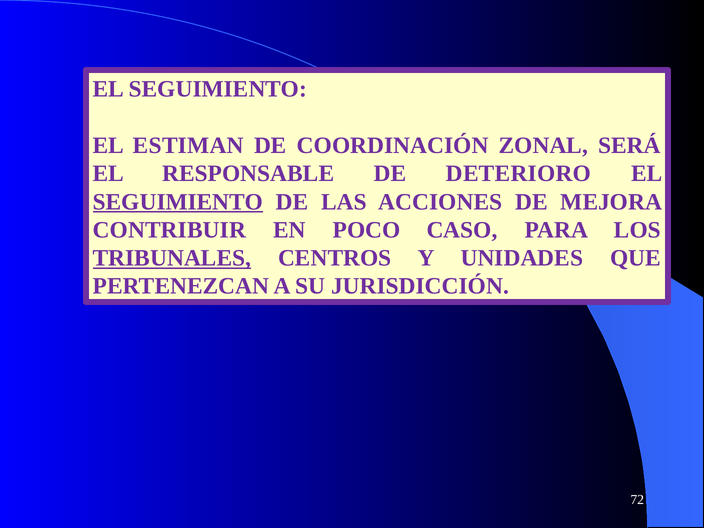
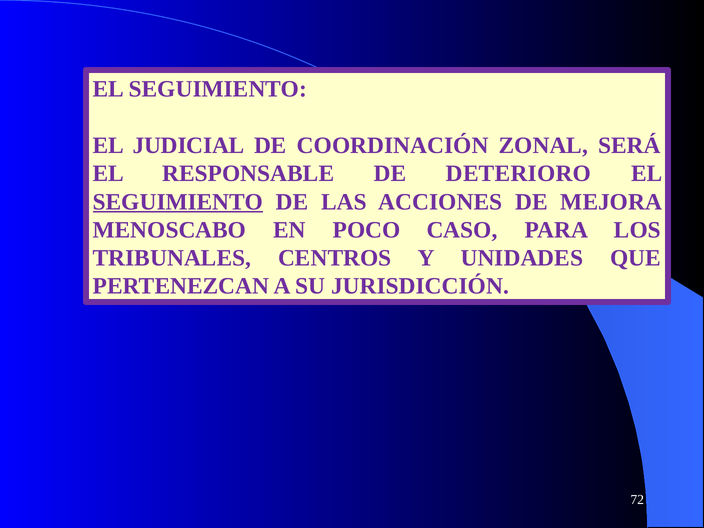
ESTIMAN: ESTIMAN -> JUDICIAL
CONTRIBUIR: CONTRIBUIR -> MENOSCABO
TRIBUNALES underline: present -> none
